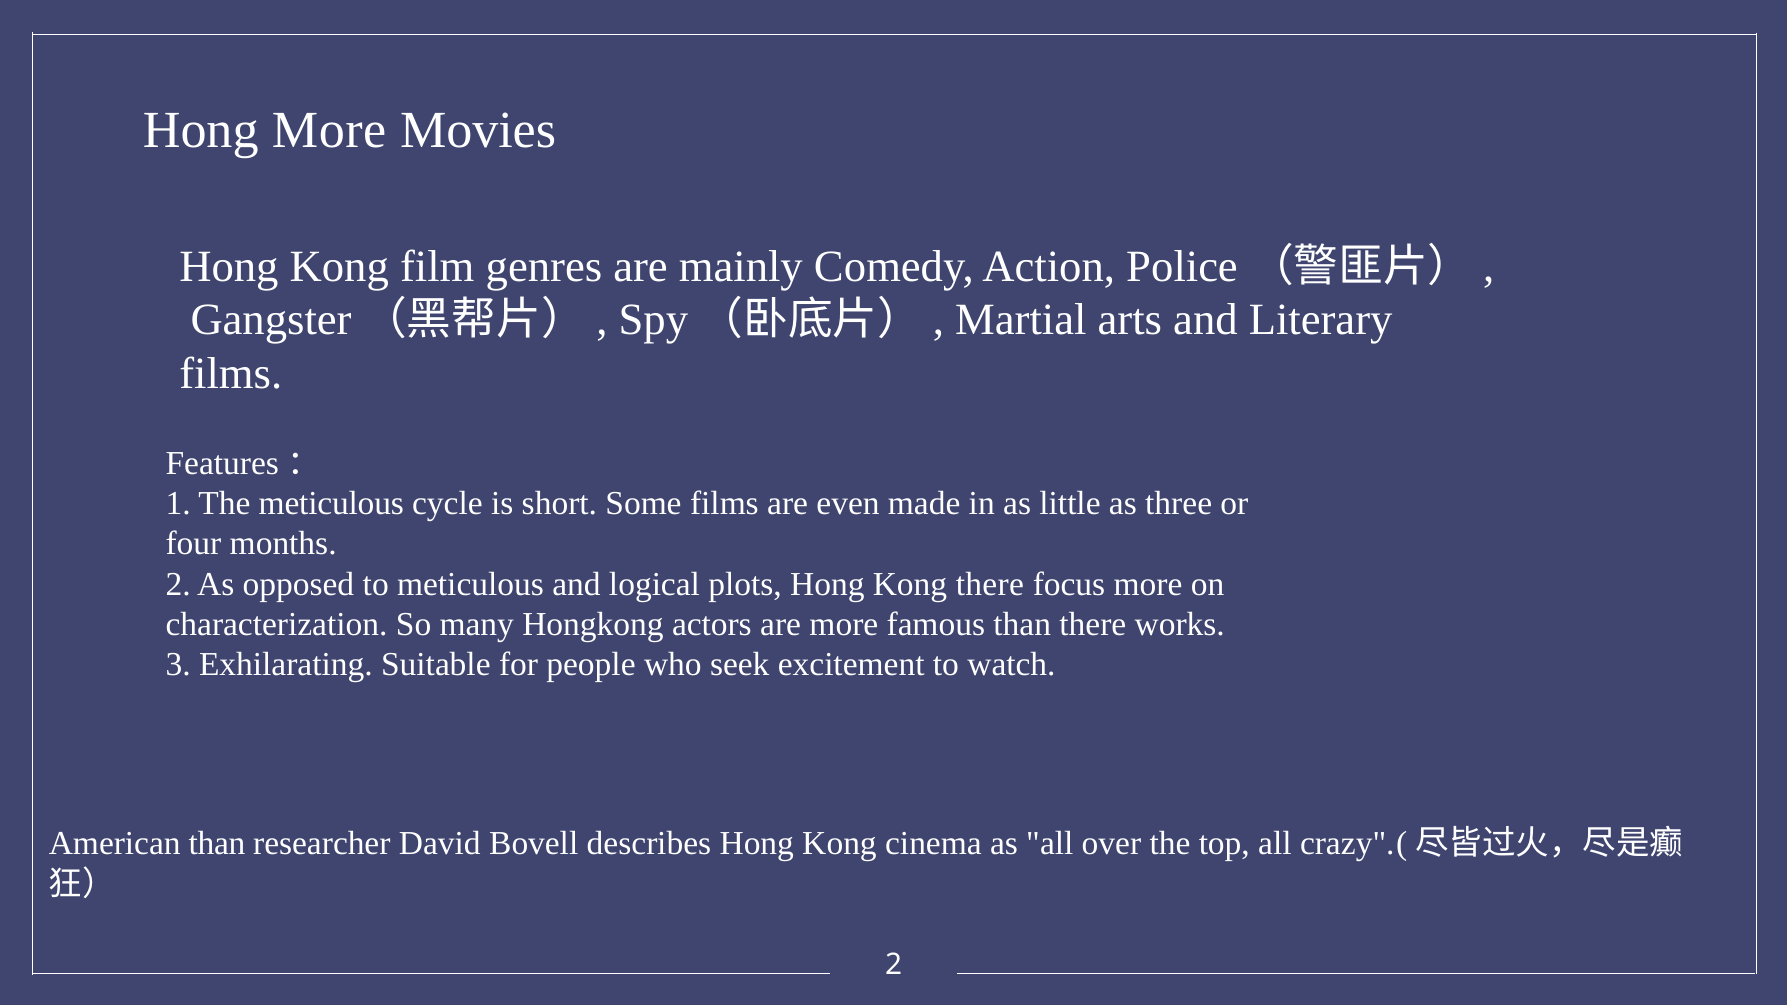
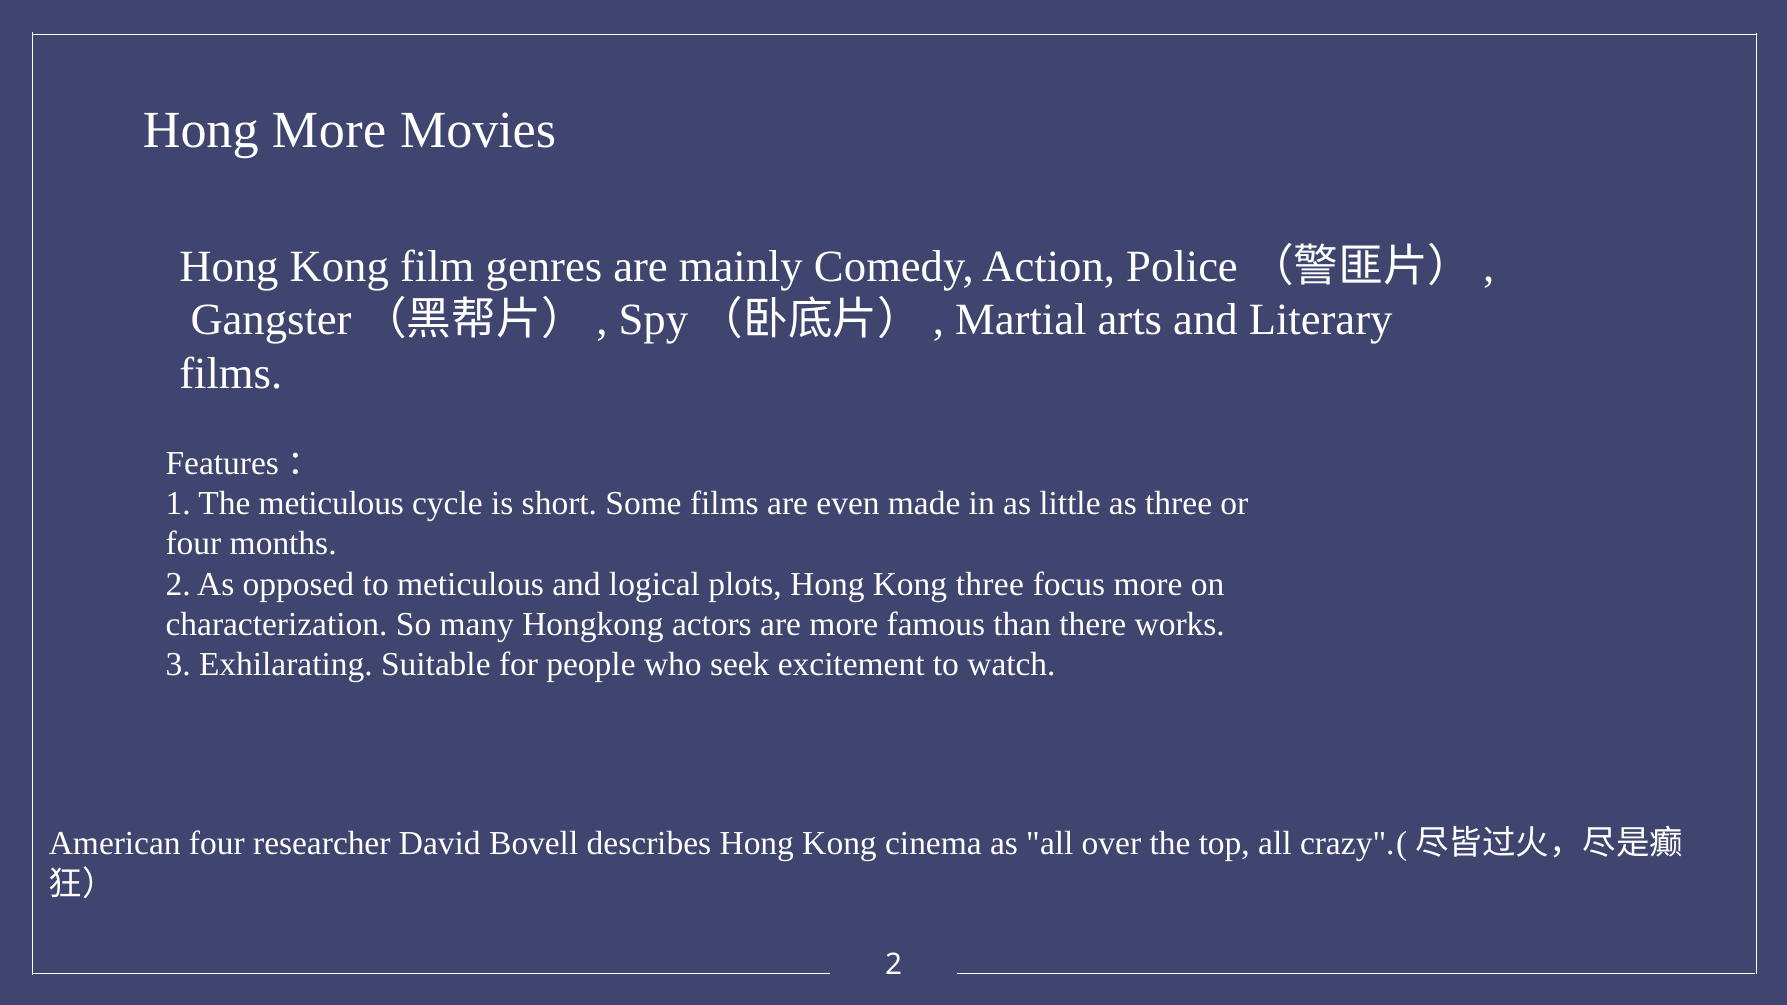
Kong there: there -> three
American than: than -> four
